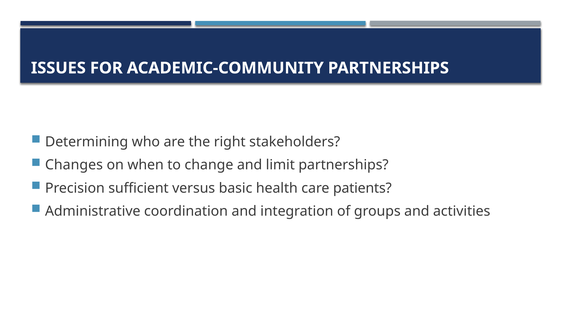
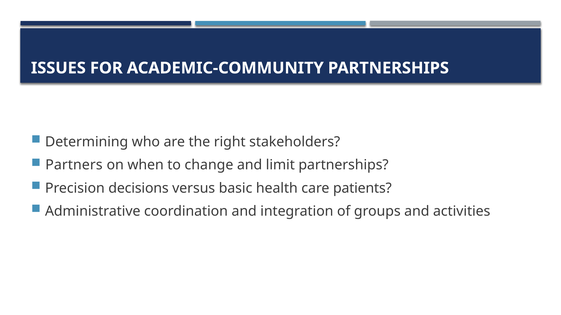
Changes: Changes -> Partners
sufficient: sufficient -> decisions
